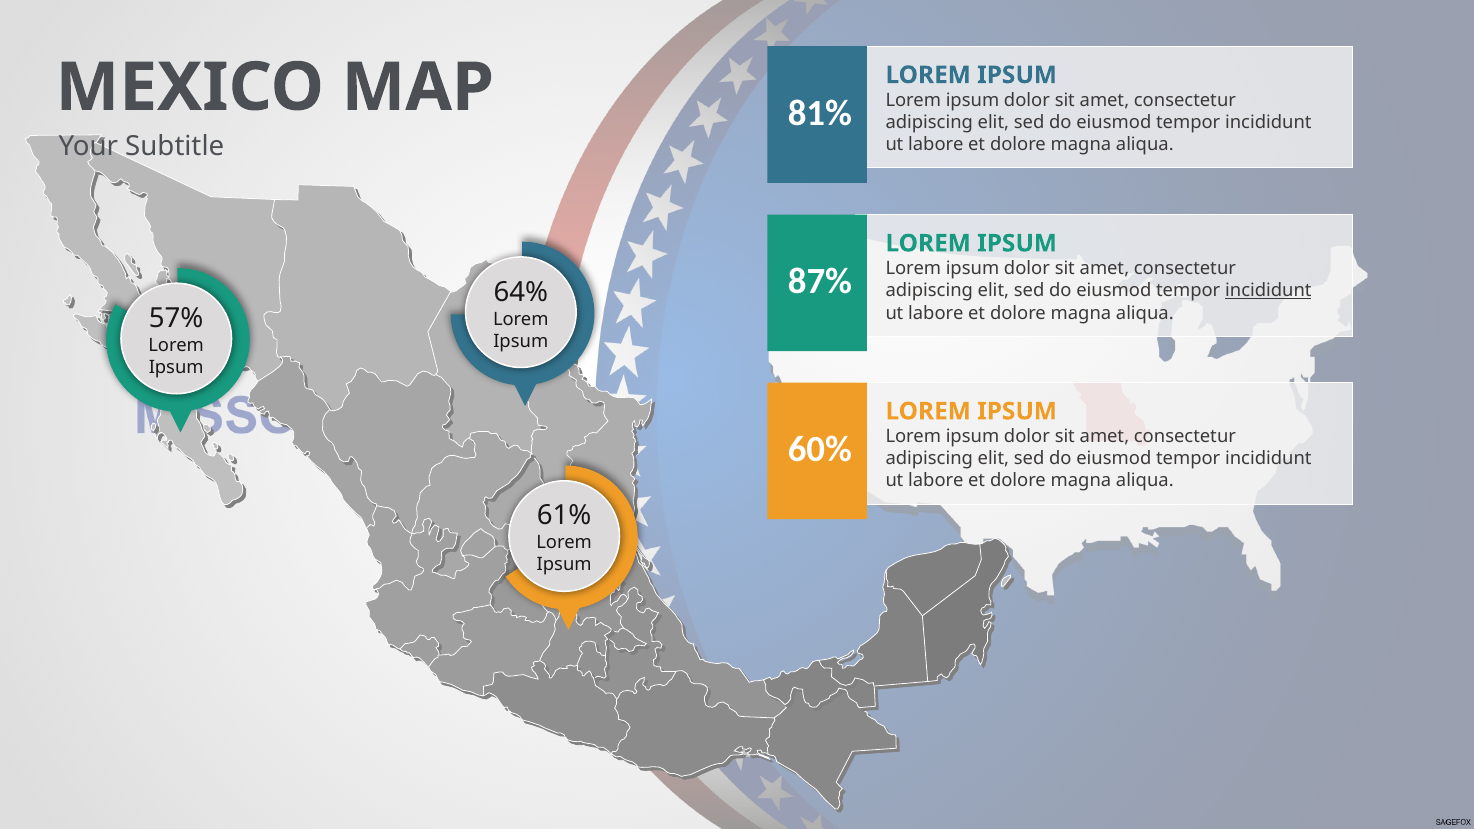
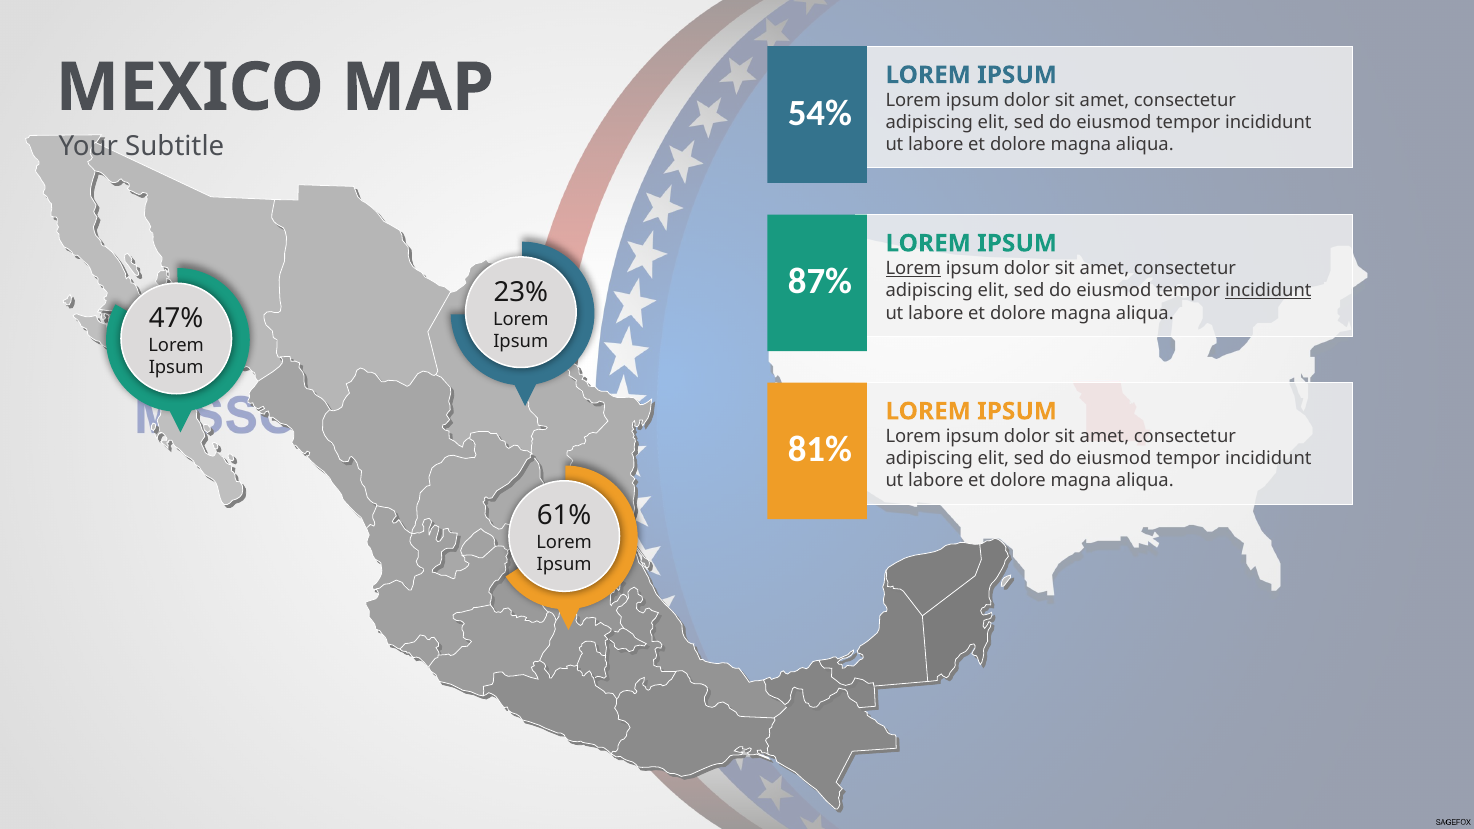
81%: 81% -> 54%
Lorem at (913, 269) underline: none -> present
64%: 64% -> 23%
57%: 57% -> 47%
60%: 60% -> 81%
